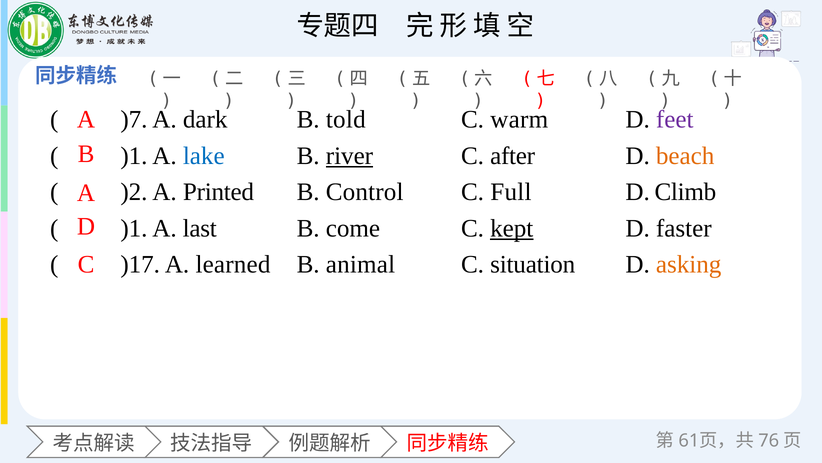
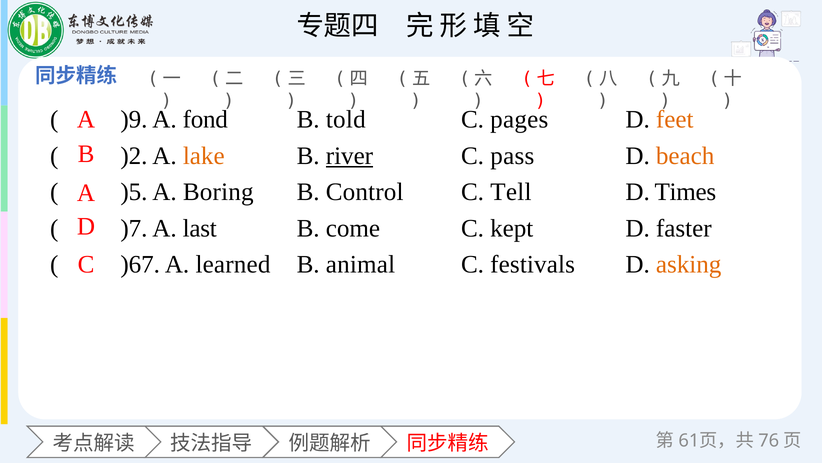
)7: )7 -> )9
dark: dark -> fond
warm: warm -> pages
feet colour: purple -> orange
)1 at (134, 156): )1 -> )2
lake colour: blue -> orange
after: after -> pass
)2: )2 -> )5
Printed: Printed -> Boring
Full: Full -> Tell
Climb: Climb -> Times
)1 at (134, 228): )1 -> )7
kept underline: present -> none
)17: )17 -> )67
situation: situation -> festivals
